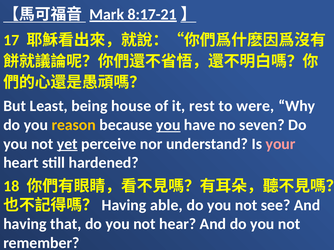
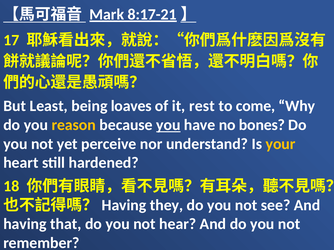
house: house -> loaves
were: were -> come
seven: seven -> bones
yet underline: present -> none
your colour: pink -> yellow
able: able -> they
